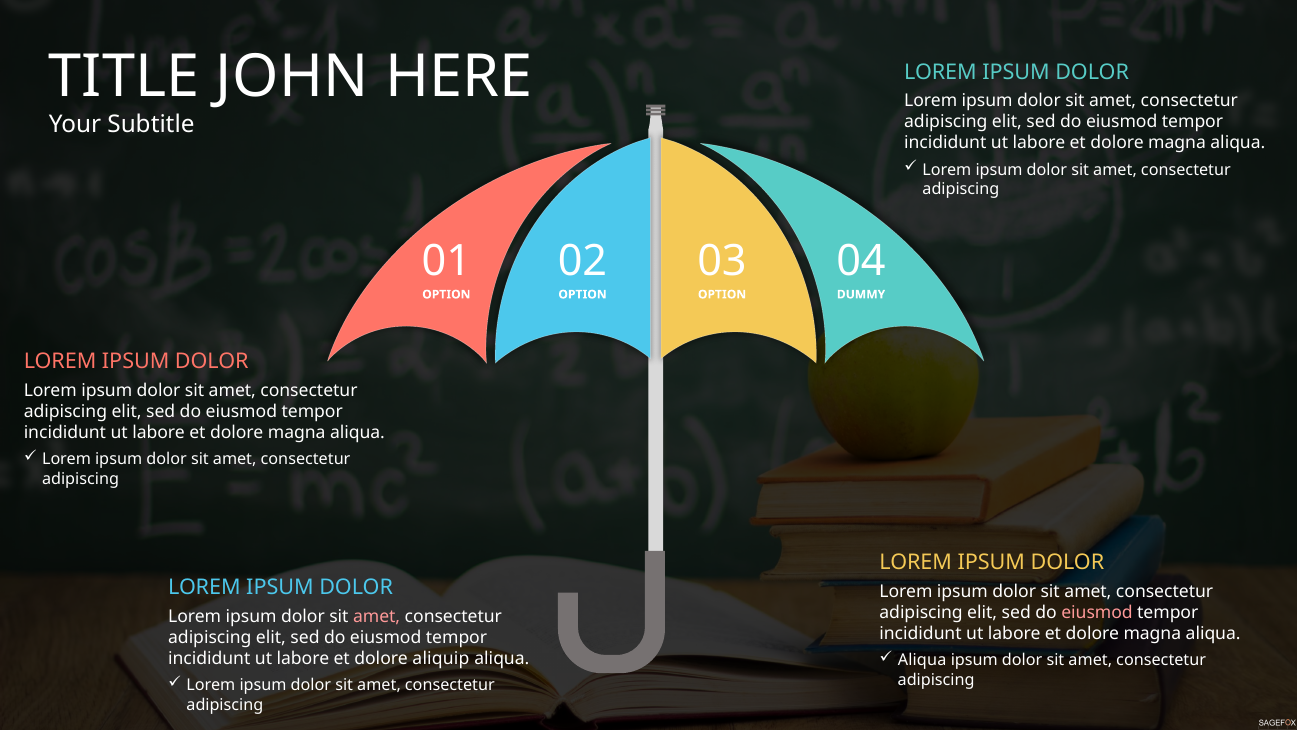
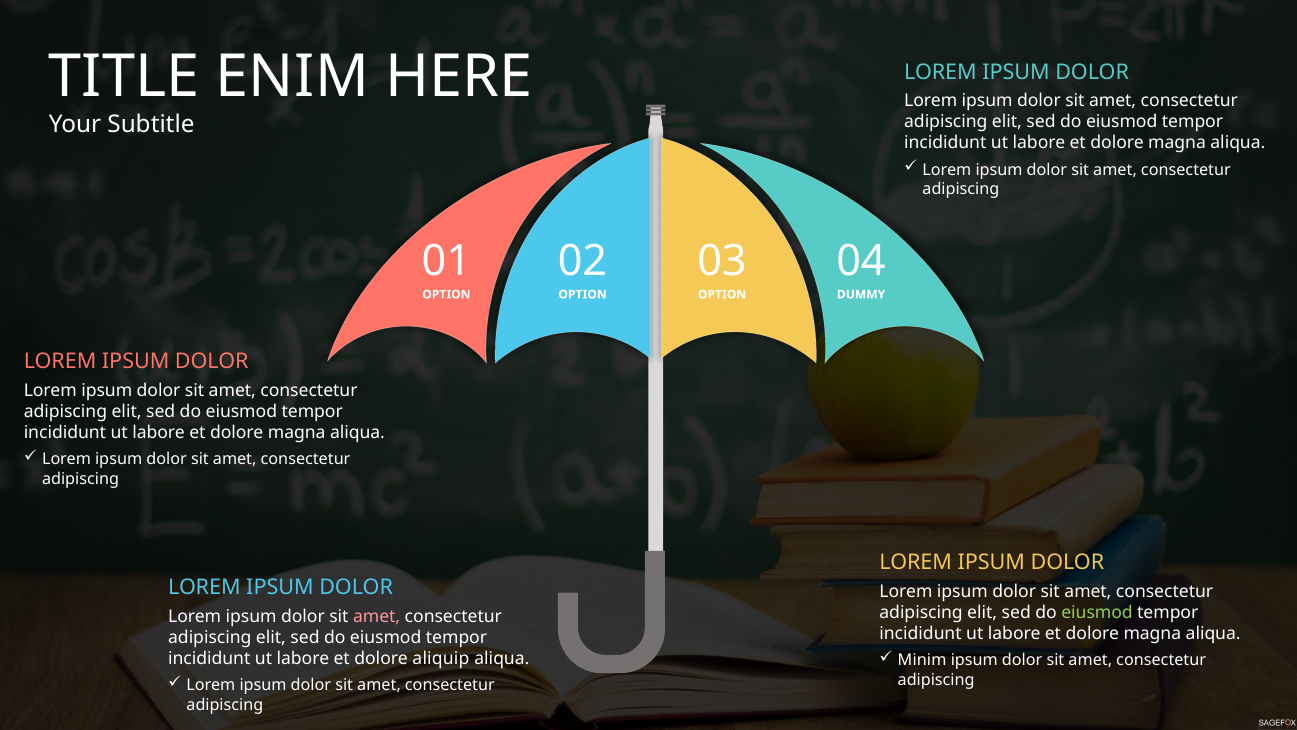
JOHN: JOHN -> ENIM
eiusmod at (1097, 612) colour: pink -> light green
Aliqua at (922, 660): Aliqua -> Minim
